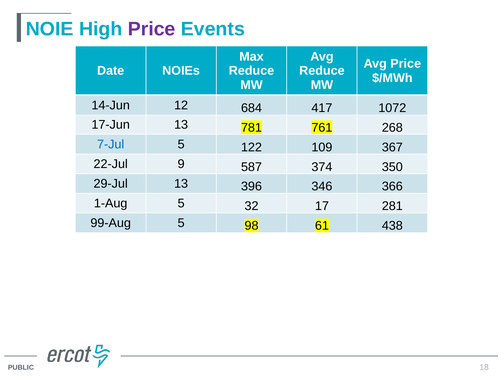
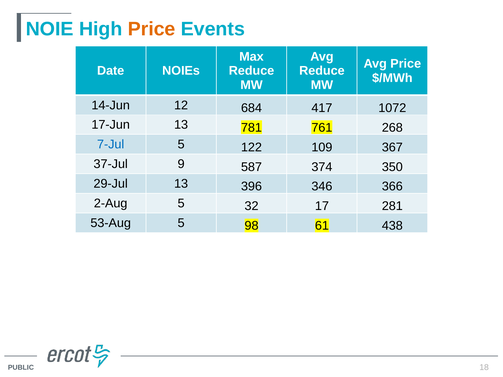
Price at (152, 29) colour: purple -> orange
22-Jul: 22-Jul -> 37-Jul
1-Aug: 1-Aug -> 2-Aug
99-Aug: 99-Aug -> 53-Aug
